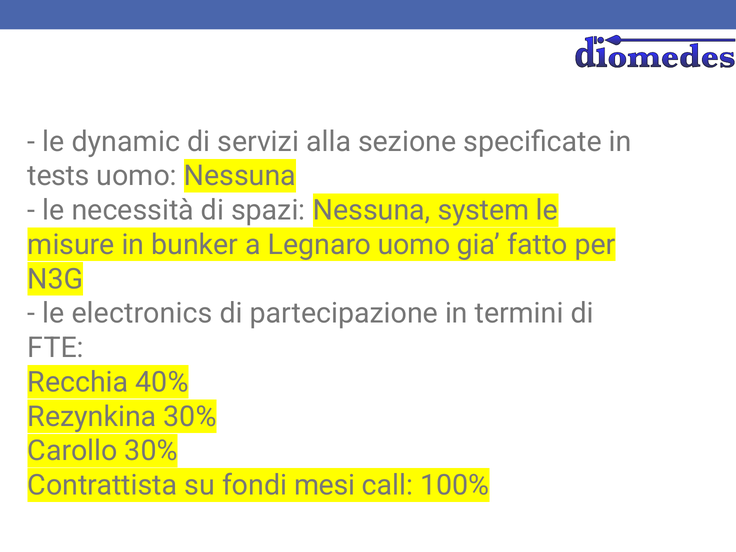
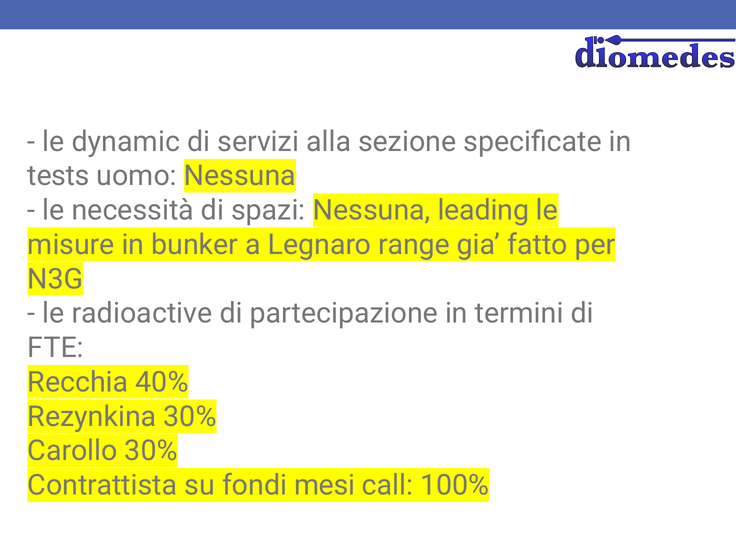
system: system -> leading
Legnaro uomo: uomo -> range
electronics: electronics -> radioactive
